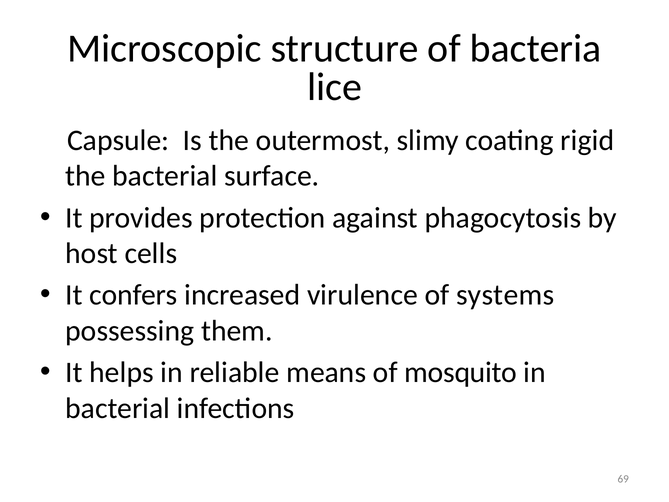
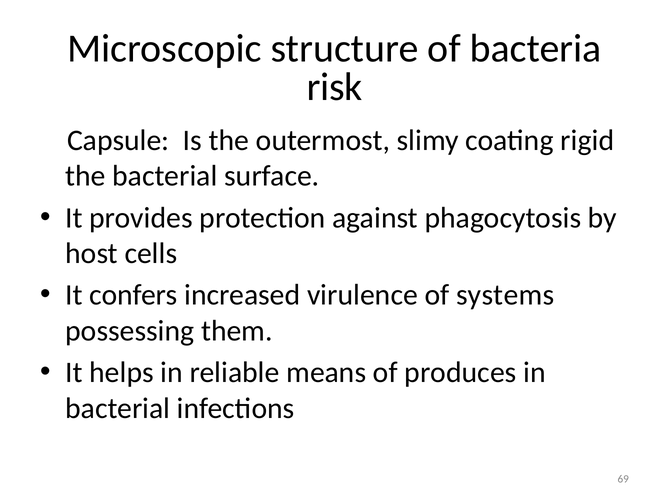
lice: lice -> risk
mosquito: mosquito -> produces
